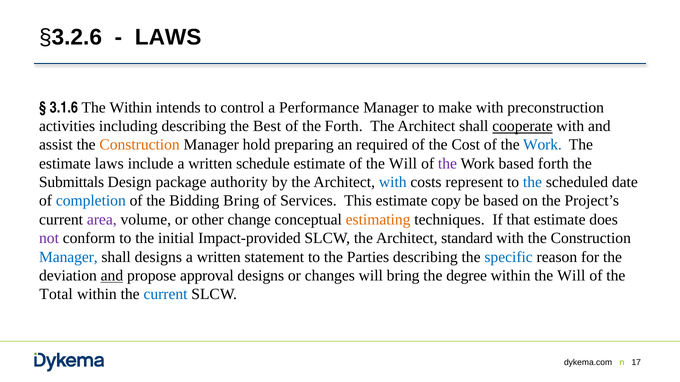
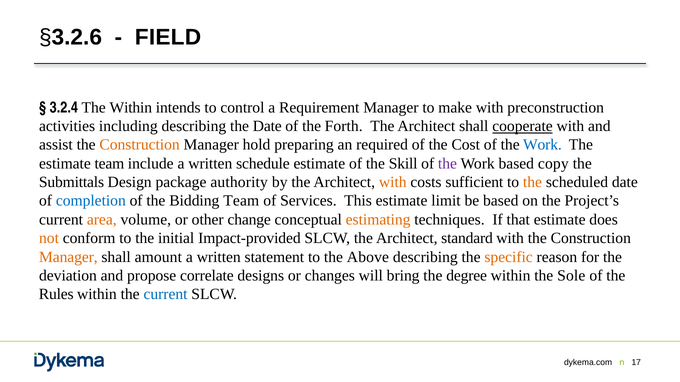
LAWS at (168, 38): LAWS -> FIELD
3.1.6: 3.1.6 -> 3.2.4
Performance: Performance -> Requirement
the Best: Best -> Date
estimate laws: laws -> team
of the Will: Will -> Skill
based forth: forth -> copy
with at (393, 182) colour: blue -> orange
represent: represent -> sufficient
the at (533, 182) colour: blue -> orange
Bidding Bring: Bring -> Team
copy: copy -> limit
area colour: purple -> orange
not colour: purple -> orange
Manager at (68, 257) colour: blue -> orange
shall designs: designs -> amount
Parties: Parties -> Above
specific colour: blue -> orange
and at (112, 276) underline: present -> none
approval: approval -> correlate
within the Will: Will -> Sole
Total: Total -> Rules
